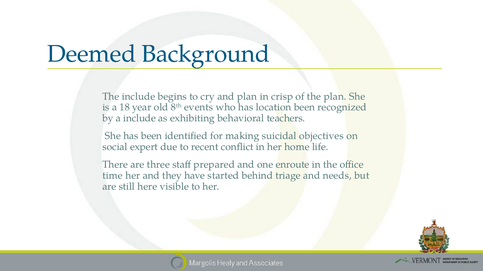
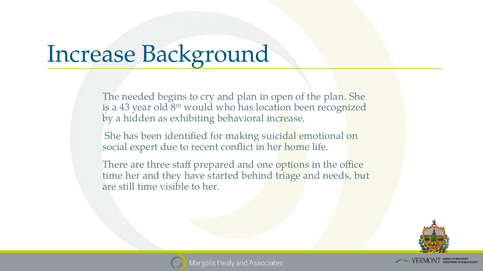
Deemed at (92, 54): Deemed -> Increase
The include: include -> needed
crisp: crisp -> open
18: 18 -> 43
events: events -> would
a include: include -> hidden
behavioral teachers: teachers -> increase
objectives: objectives -> emotional
enroute: enroute -> options
still here: here -> time
